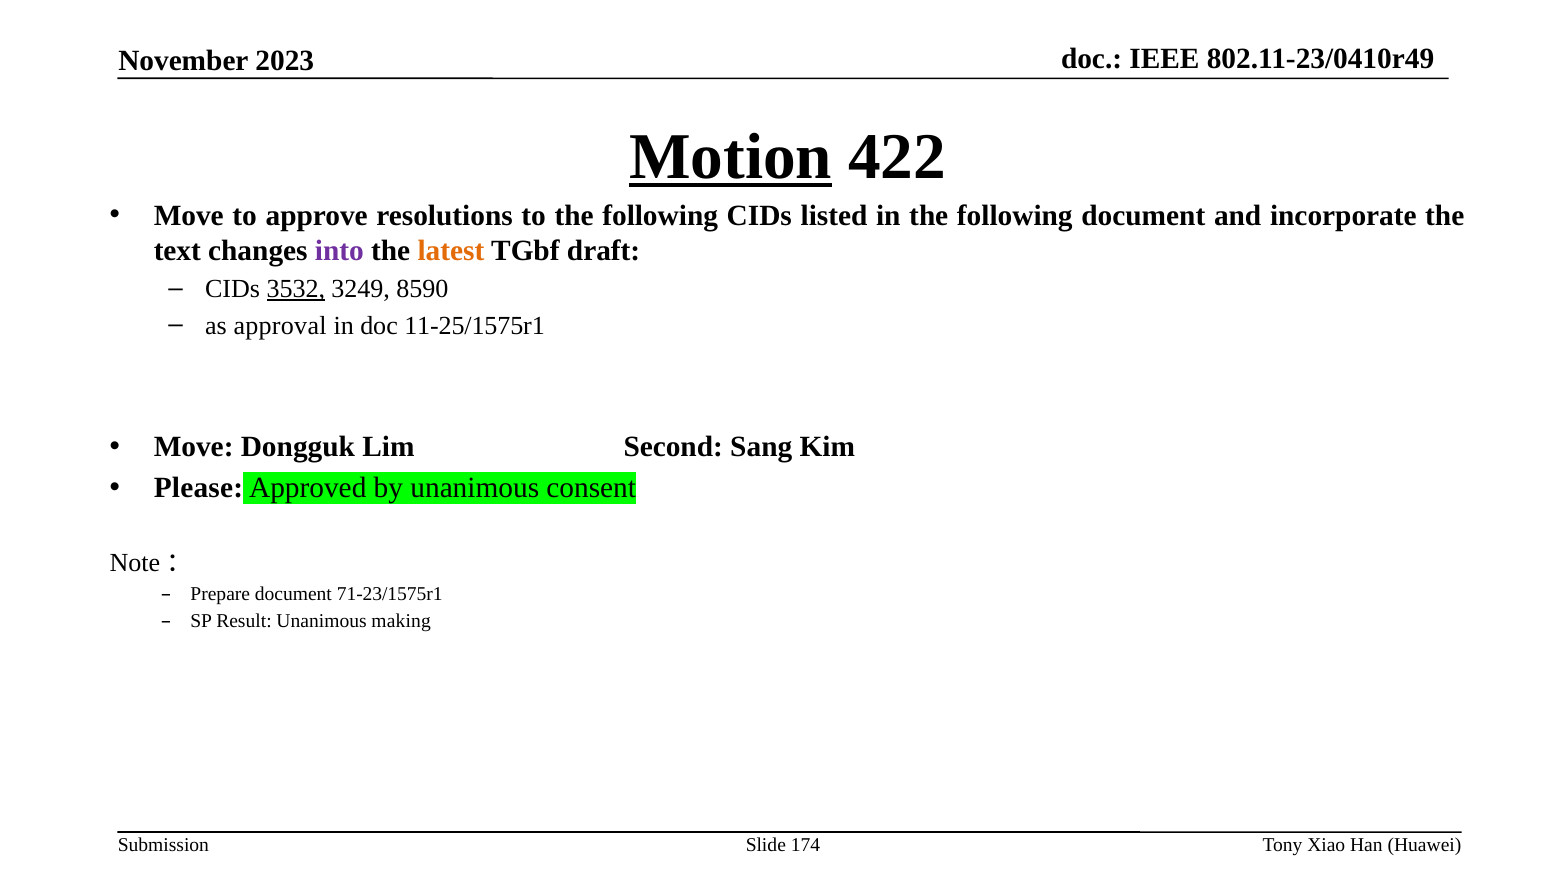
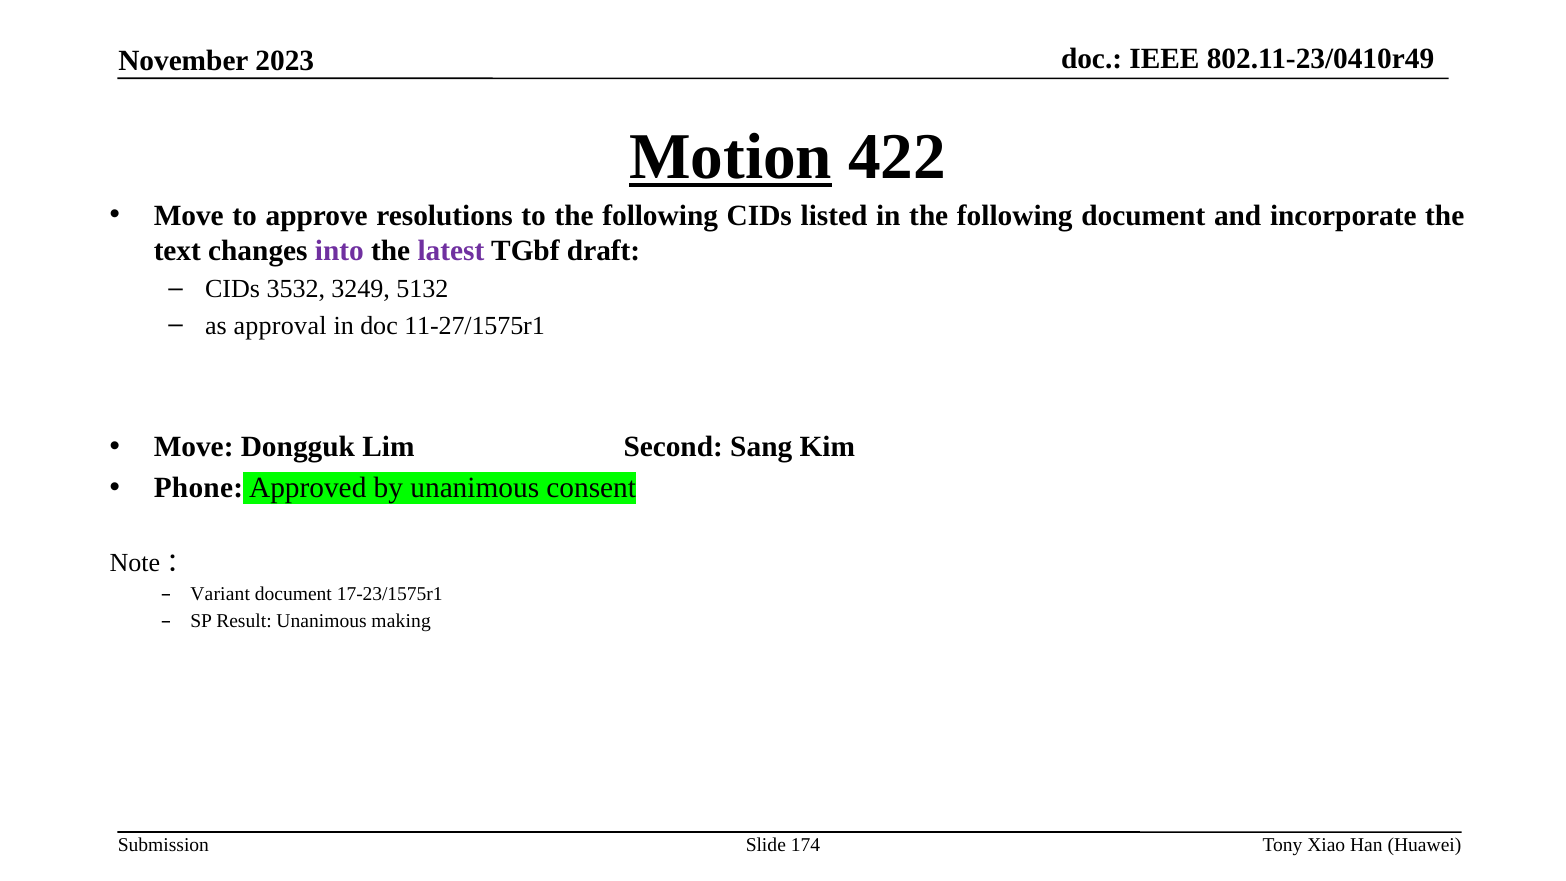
latest colour: orange -> purple
3532 underline: present -> none
8590: 8590 -> 5132
11-25/1575r1: 11-25/1575r1 -> 11-27/1575r1
Please: Please -> Phone
Prepare: Prepare -> Variant
71-23/1575r1: 71-23/1575r1 -> 17-23/1575r1
